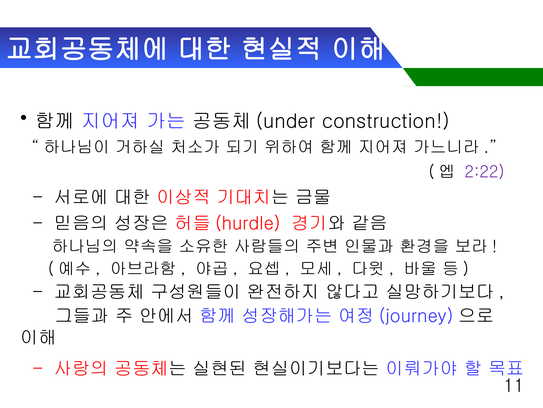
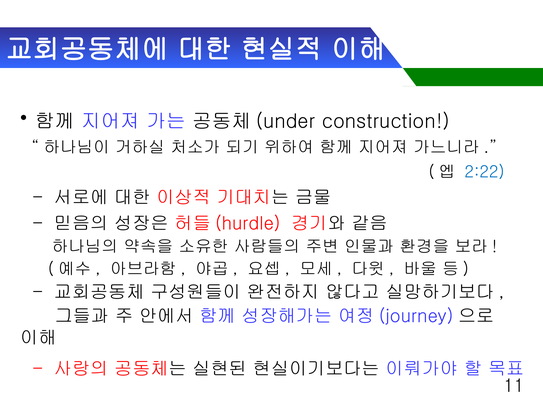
2:22 colour: purple -> blue
